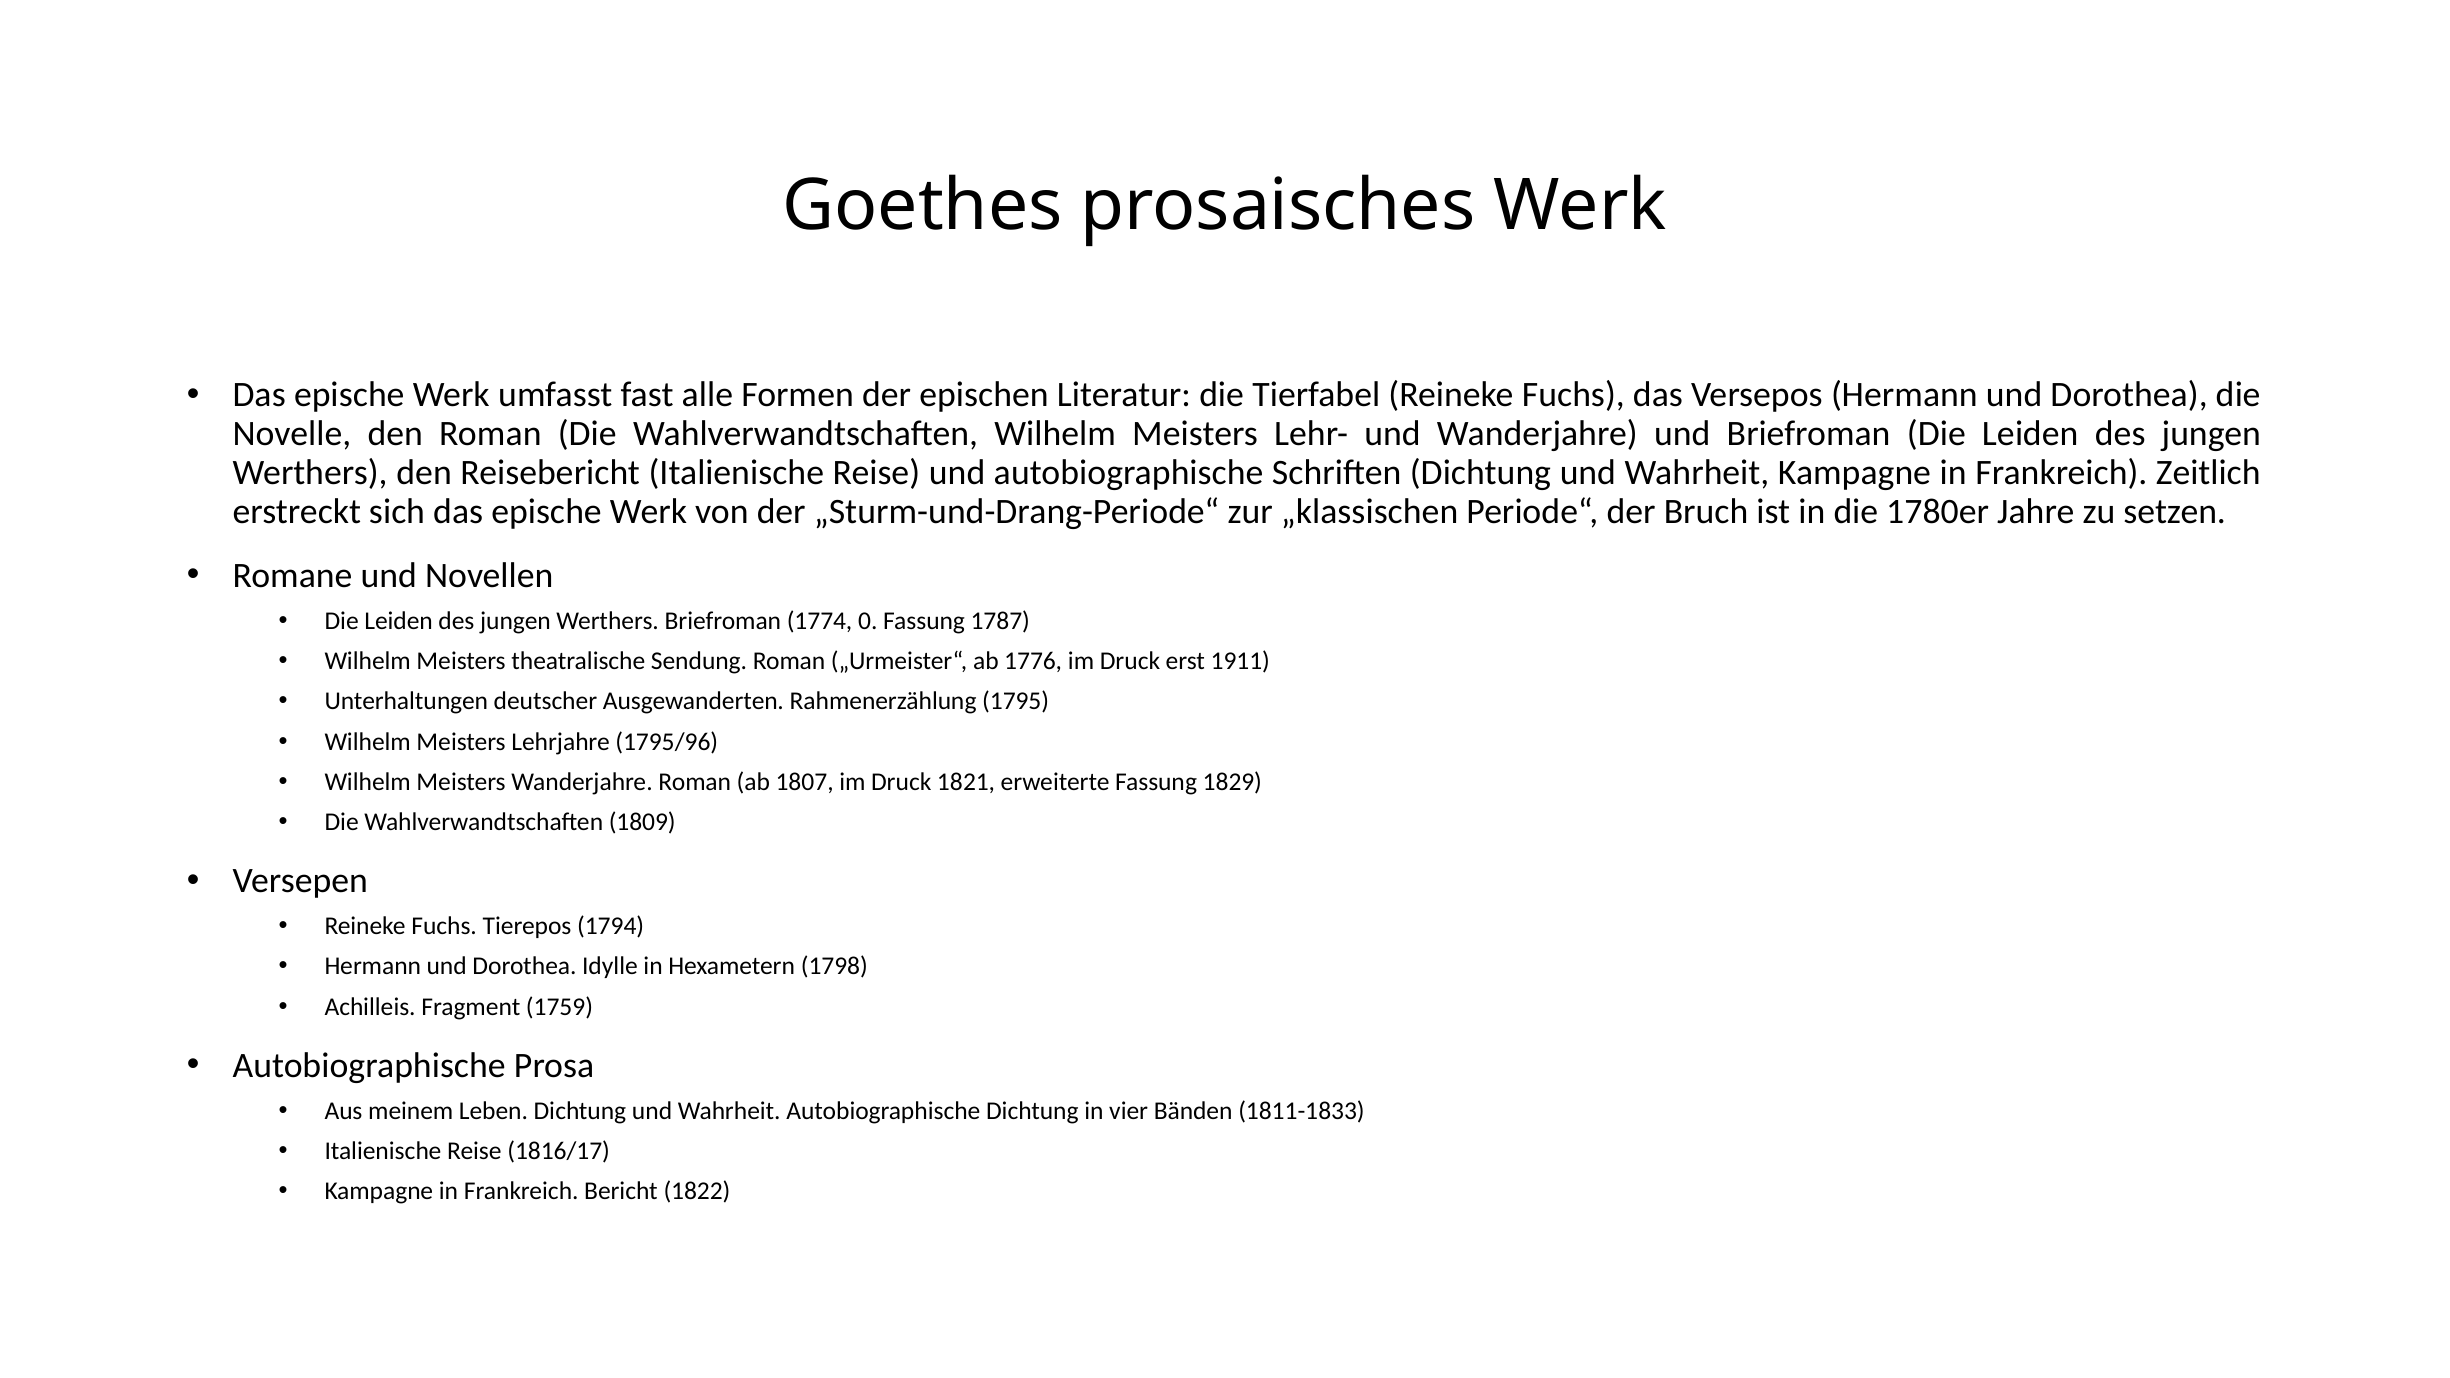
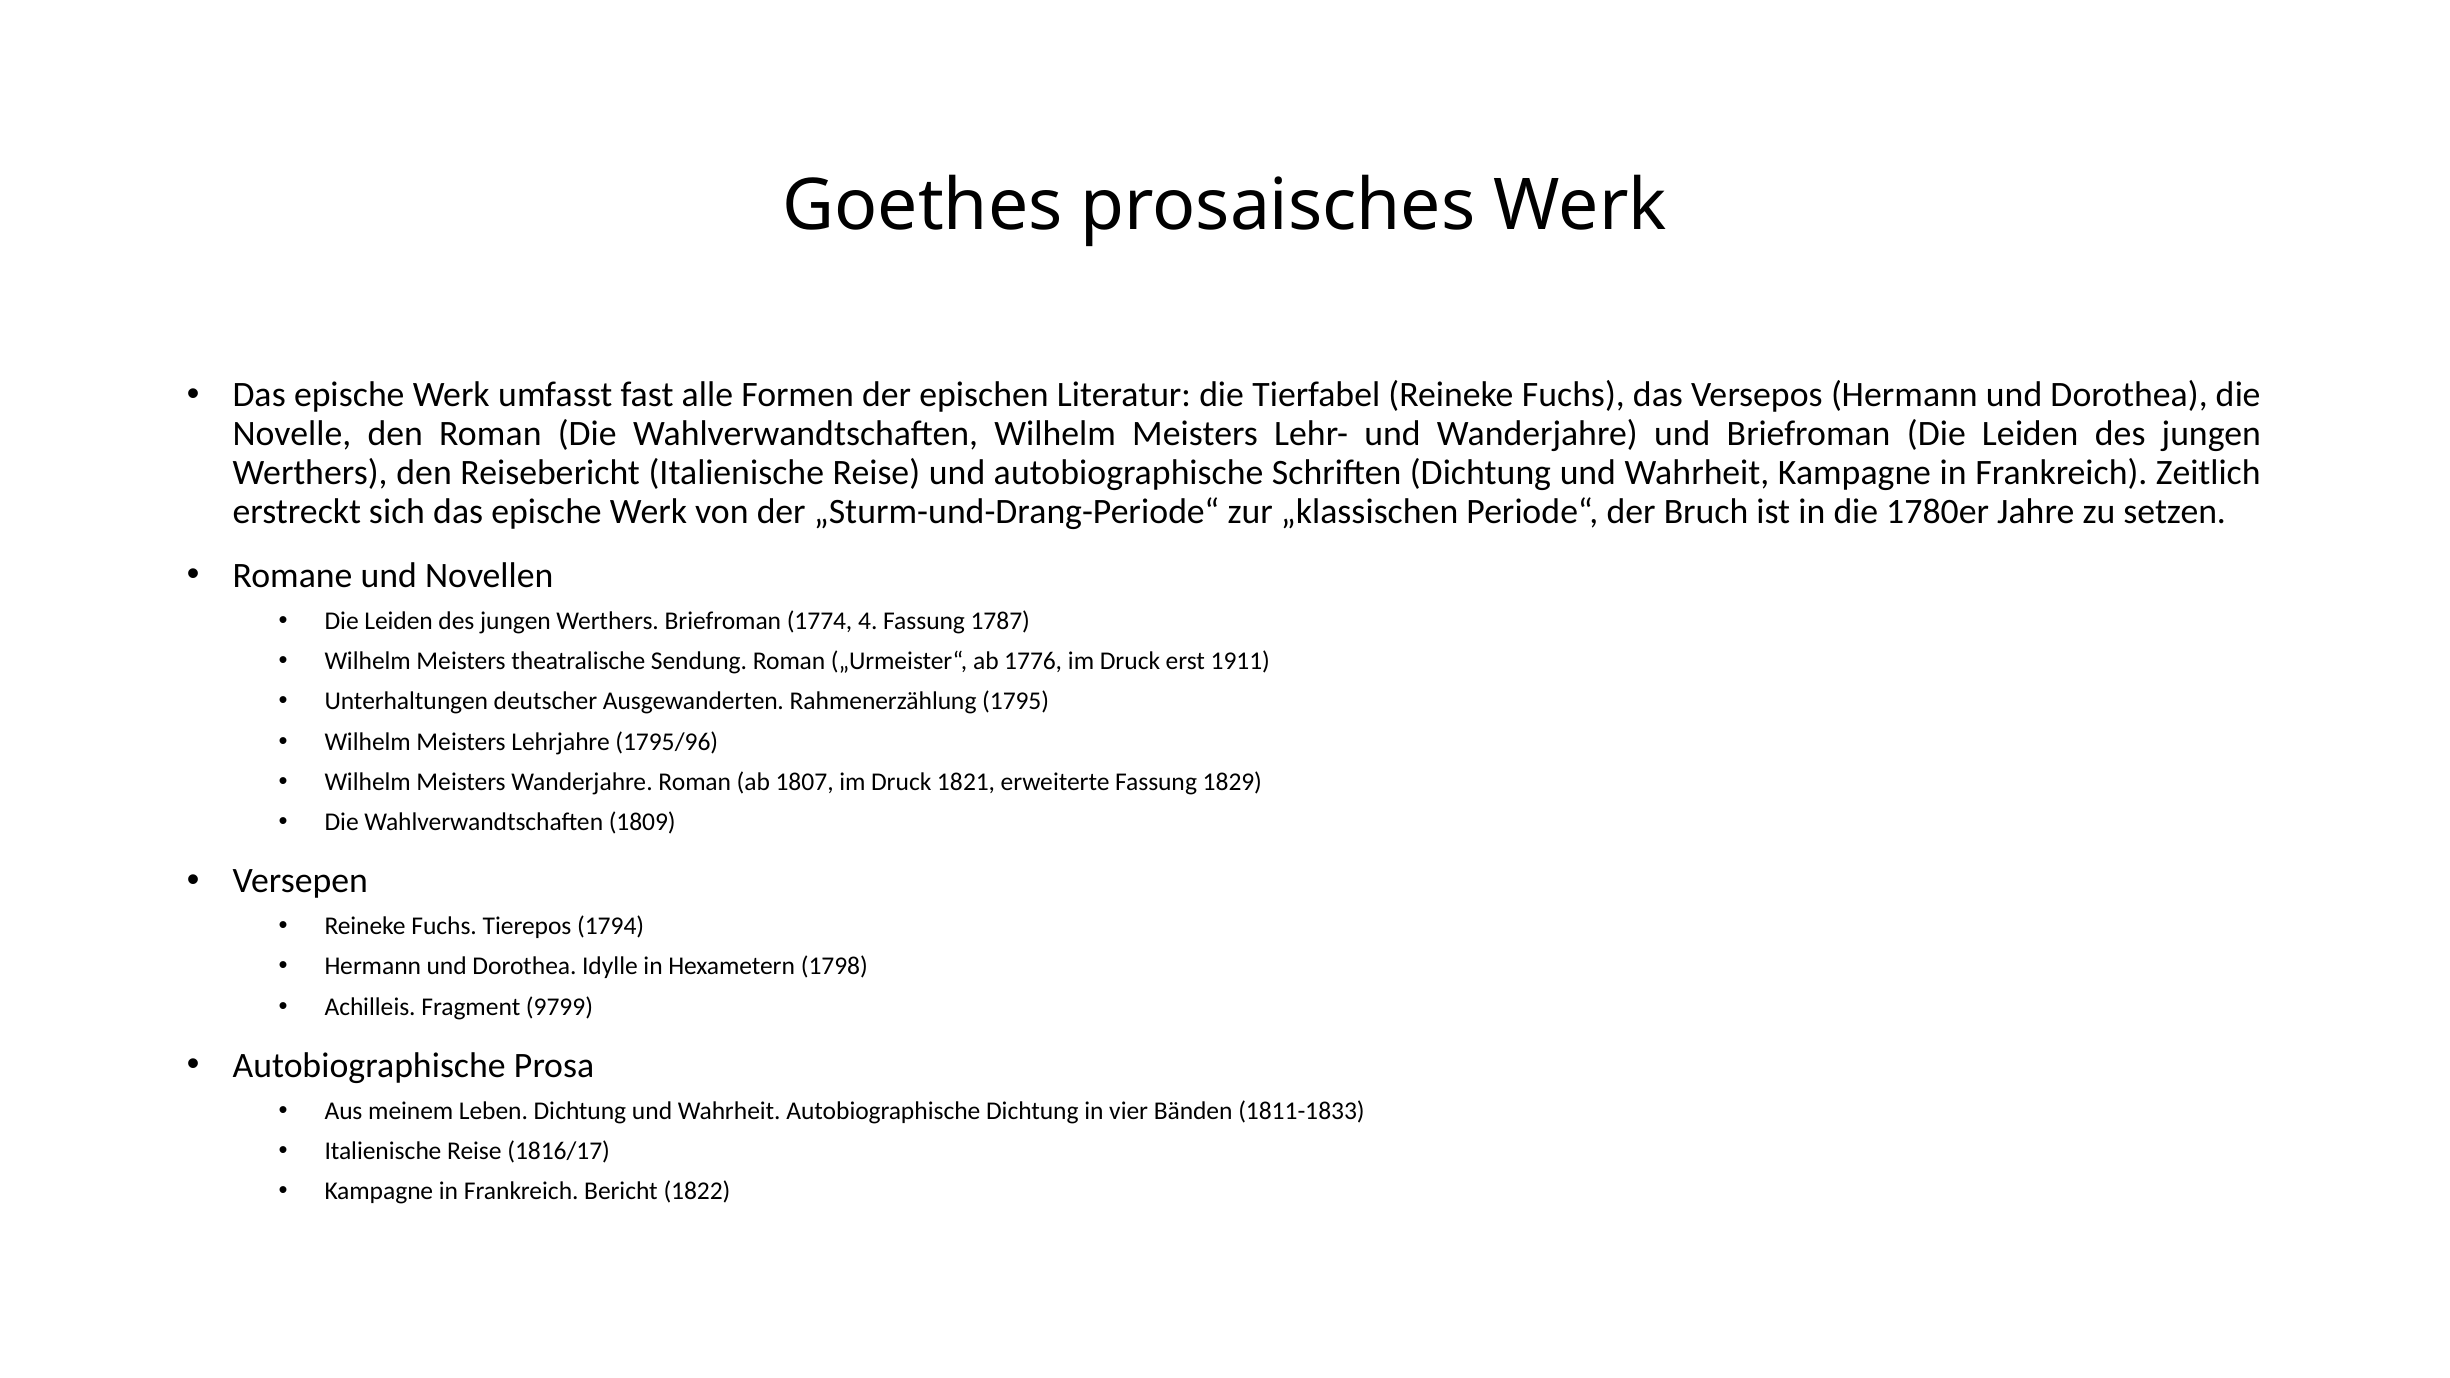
0: 0 -> 4
1759: 1759 -> 9799
